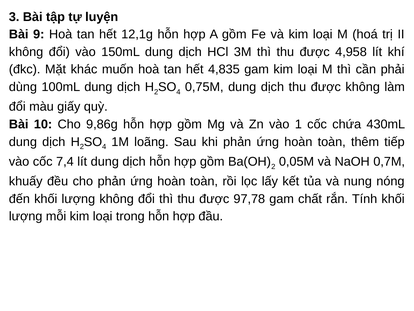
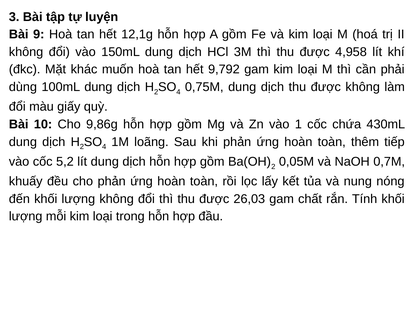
4,835: 4,835 -> 9,792
7,4: 7,4 -> 5,2
97,78: 97,78 -> 26,03
